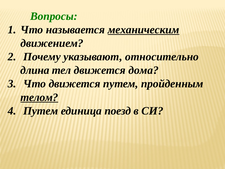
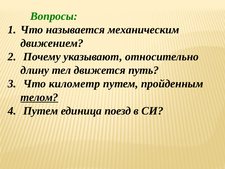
механическим underline: present -> none
длина: длина -> длину
дома: дома -> путь
Что движется: движется -> километр
